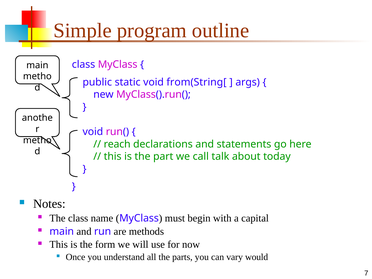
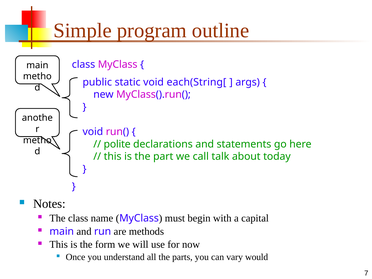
from(String[: from(String[ -> each(String[
reach: reach -> polite
